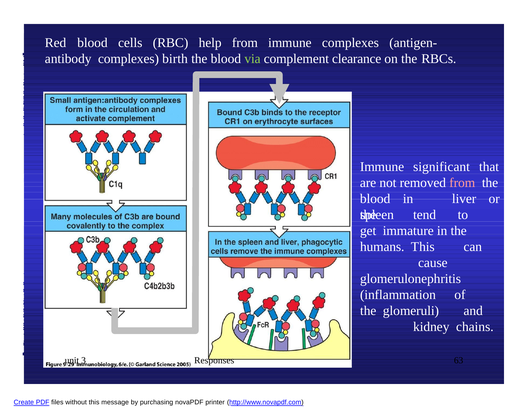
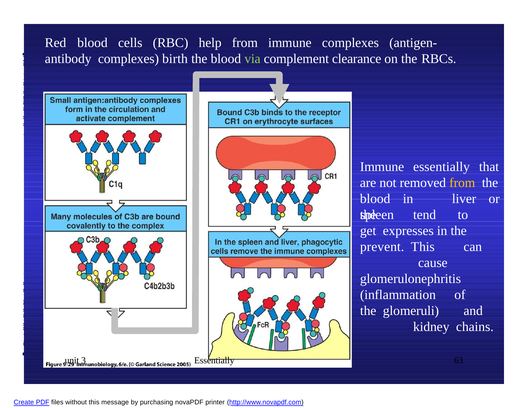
Immune significant: significant -> essentially
from at (462, 183) colour: pink -> yellow
immature: immature -> expresses
humans: humans -> prevent
3 Responses: Responses -> Essentially
